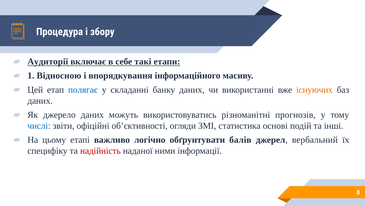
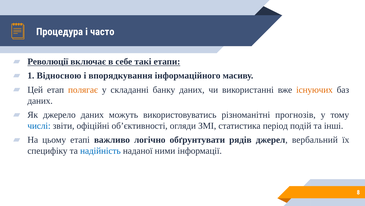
збору: збору -> часто
Аудиторії: Аудиторії -> Революції
полягає colour: blue -> orange
основі: основі -> період
балів: балів -> рядів
надійність colour: red -> blue
